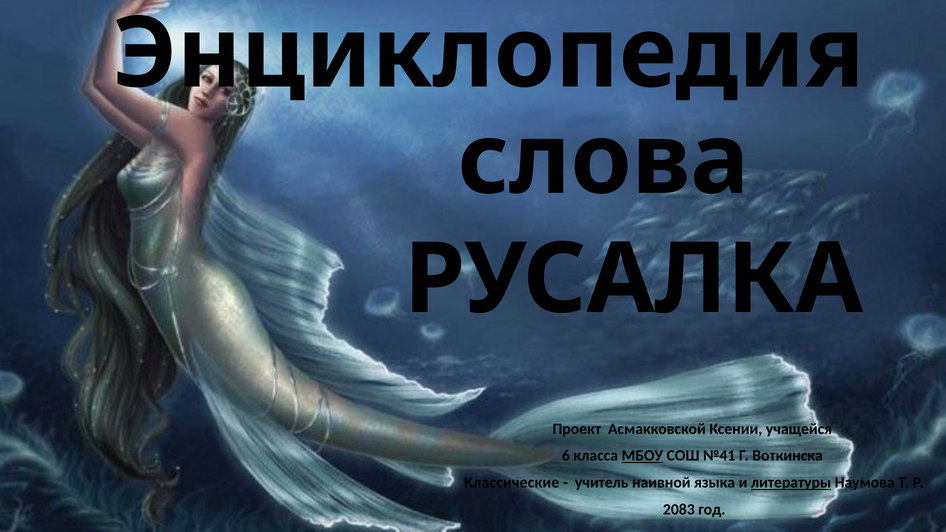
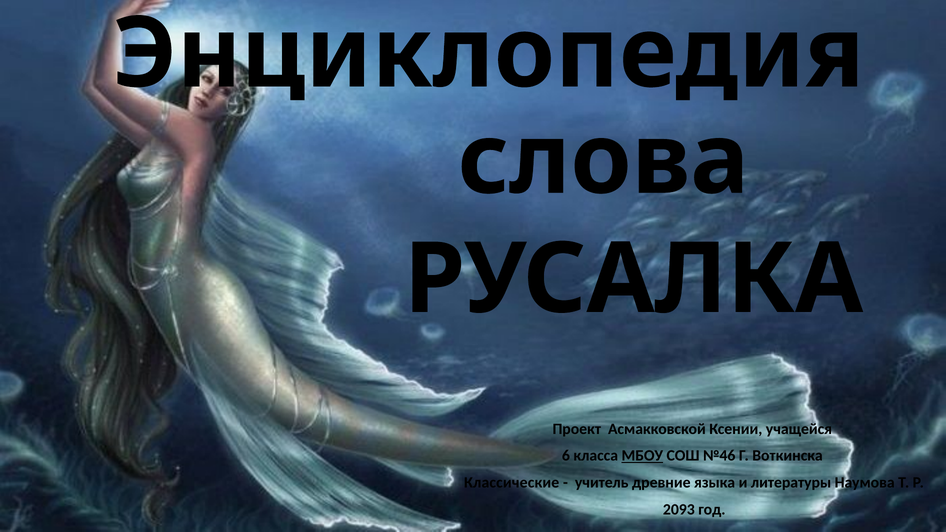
№41: №41 -> №46
наивной: наивной -> древние
литературы underline: present -> none
2083: 2083 -> 2093
